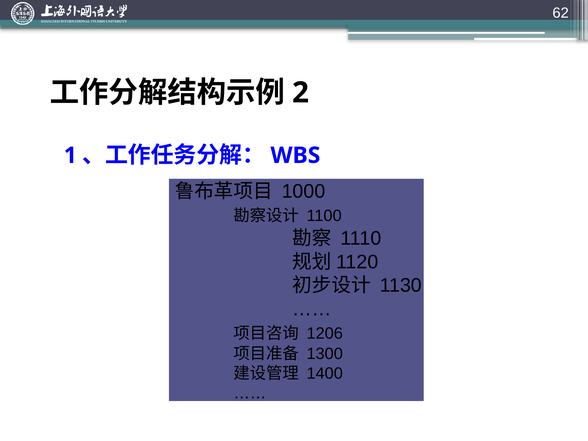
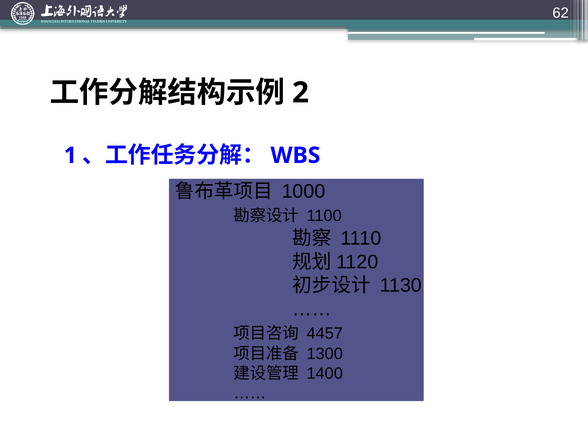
1206: 1206 -> 4457
